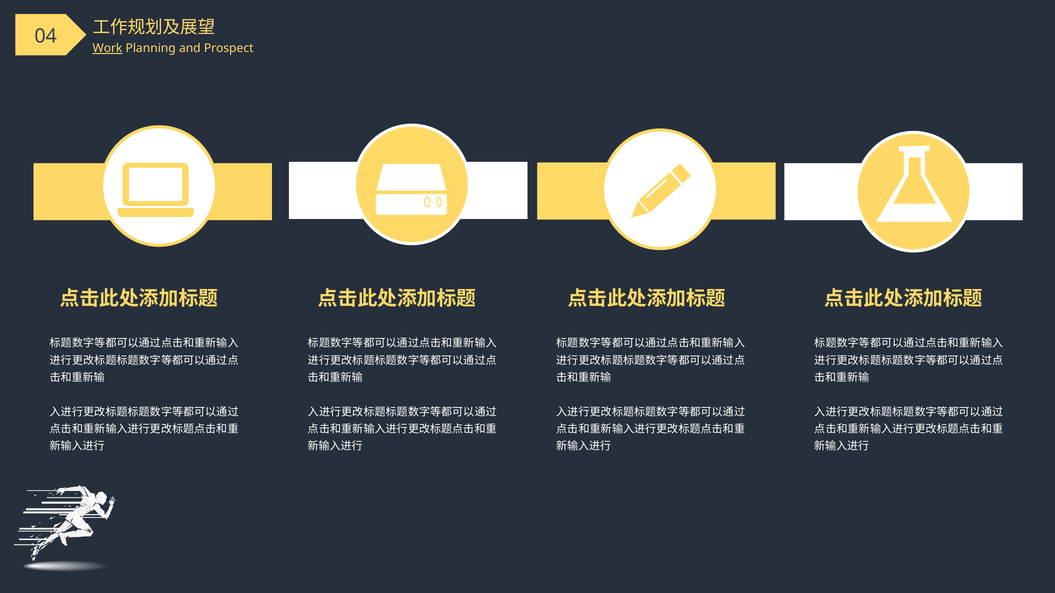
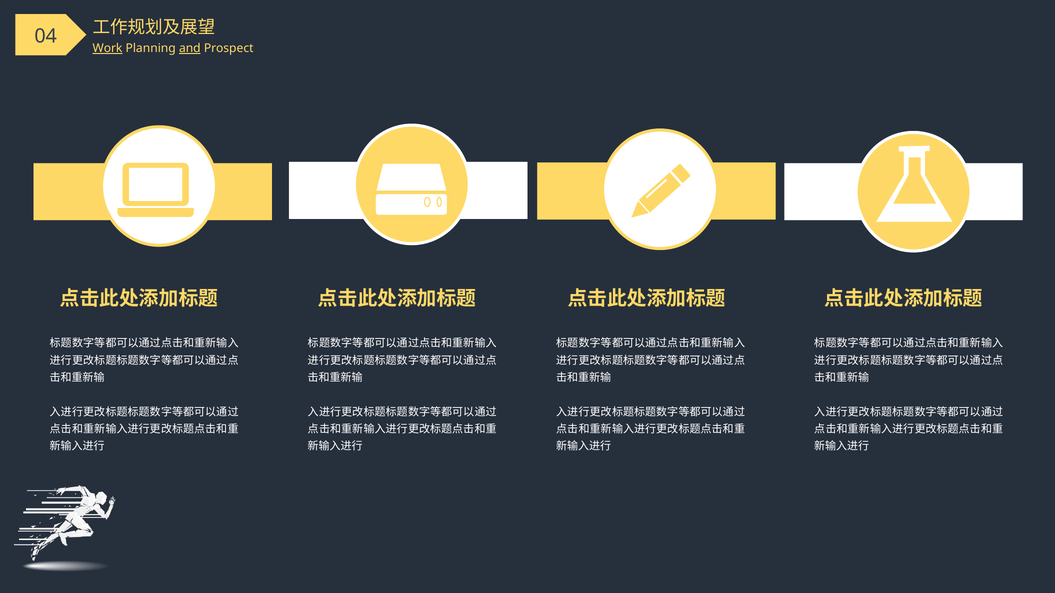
and underline: none -> present
